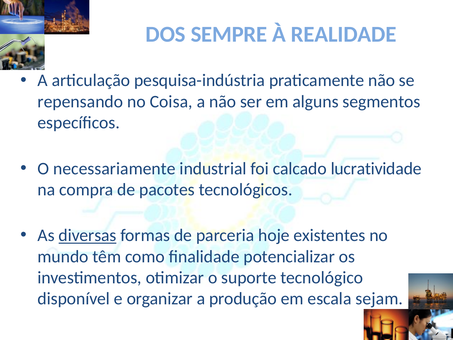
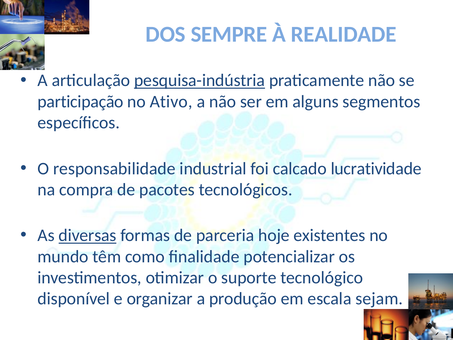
pesquisa-indústria underline: none -> present
repensando: repensando -> participação
Coisa: Coisa -> Ativo
necessariamente: necessariamente -> responsabilidade
